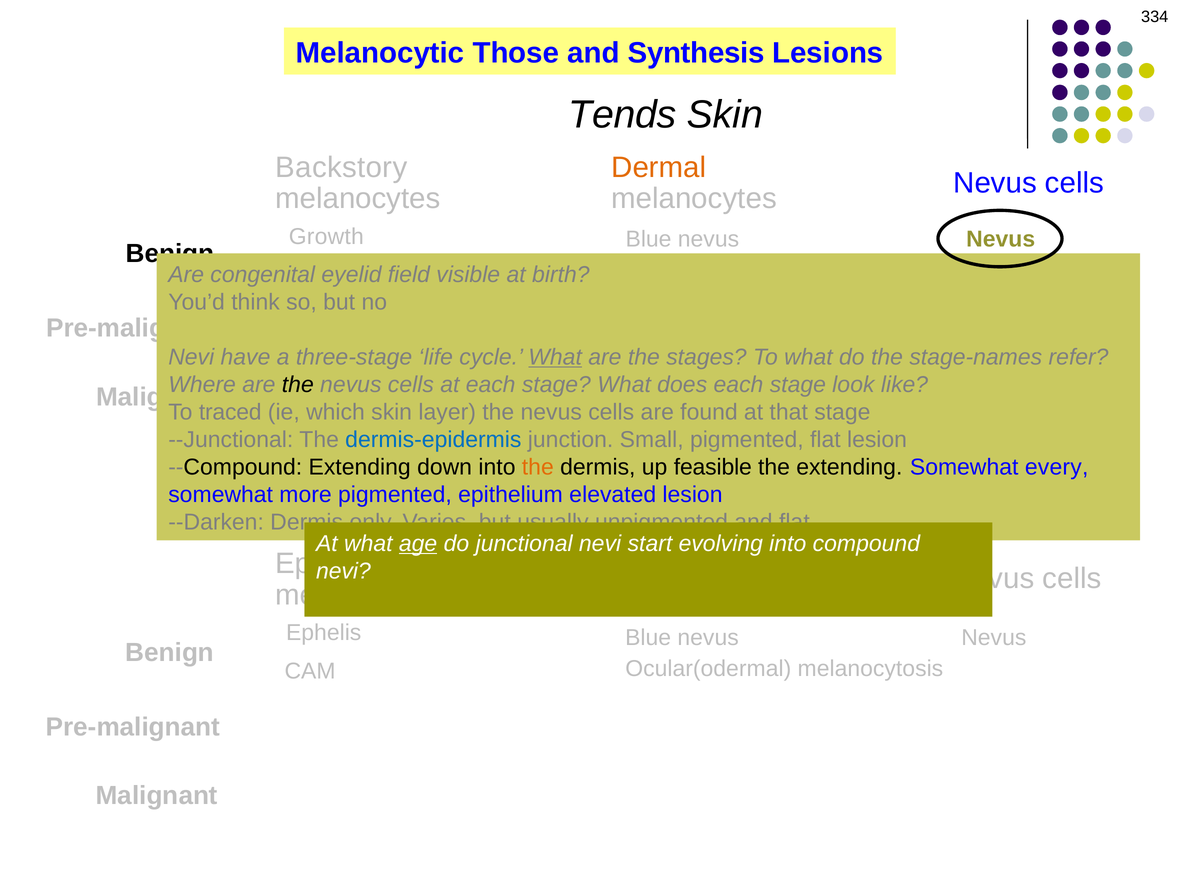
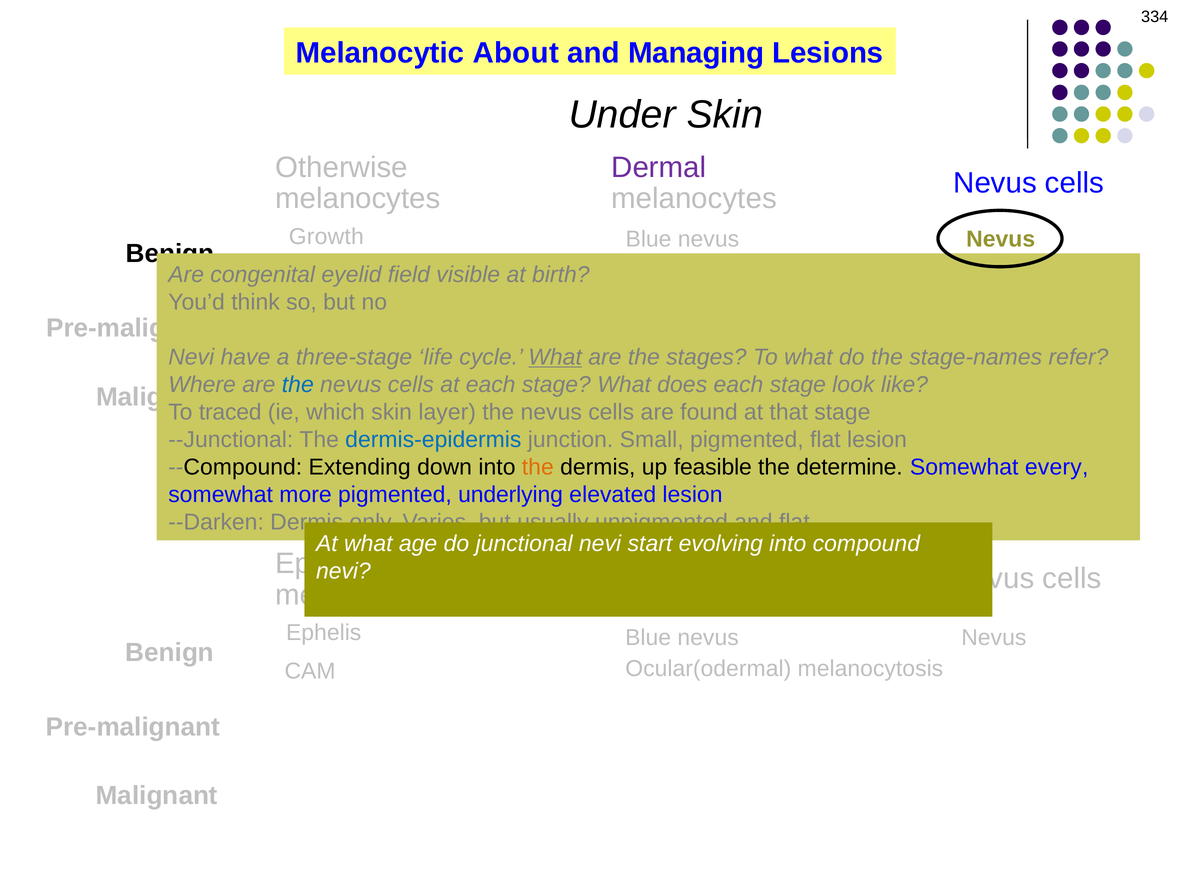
Those: Those -> About
Synthesis: Synthesis -> Managing
Tends: Tends -> Under
Dermal colour: orange -> purple
Backstory: Backstory -> Otherwise
the at (298, 385) colour: black -> blue
the extending: extending -> determine
epithelium: epithelium -> underlying
age underline: present -> none
